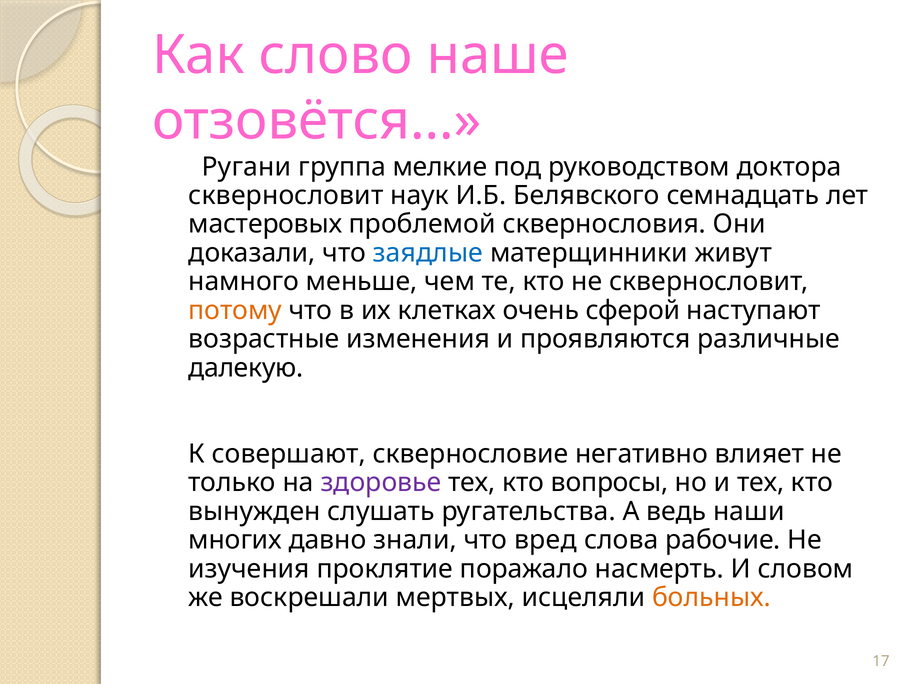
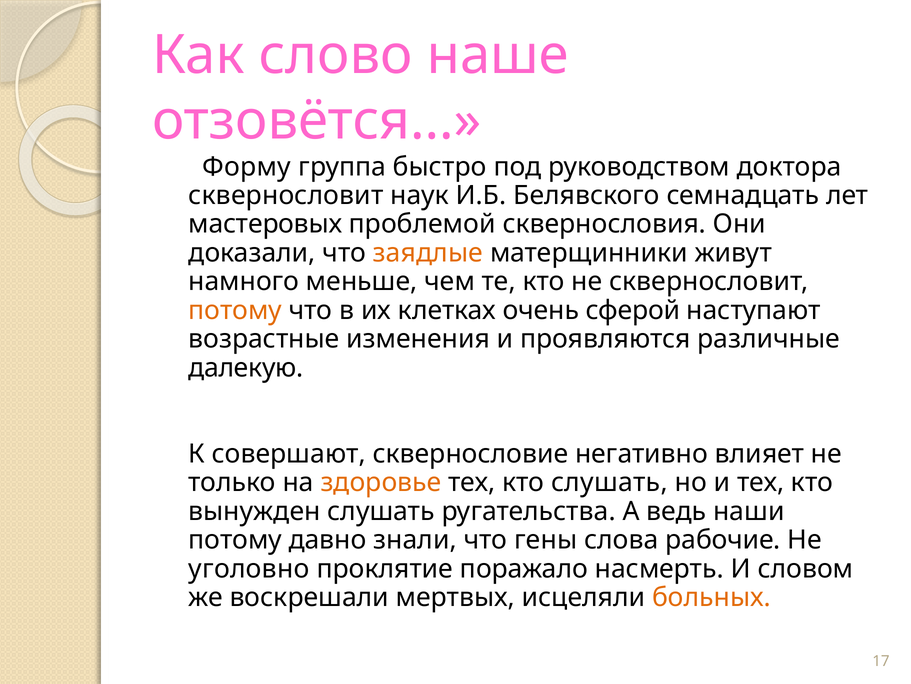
Ругани: Ругани -> Форму
мелкие: мелкие -> быстро
заядлые colour: blue -> orange
здоровье colour: purple -> orange
кто вопросы: вопросы -> слушать
многих at (235, 540): многих -> потому
вред: вред -> гены
изучения: изучения -> уголовно
